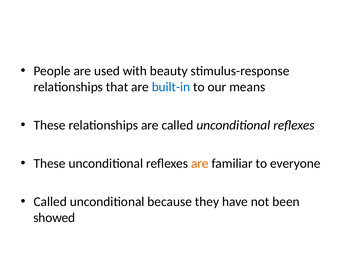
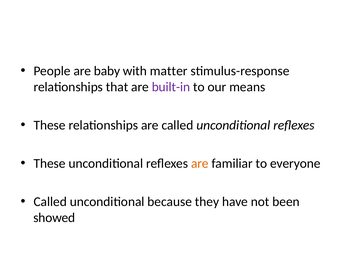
used: used -> baby
beauty: beauty -> matter
built-in colour: blue -> purple
